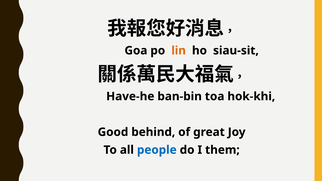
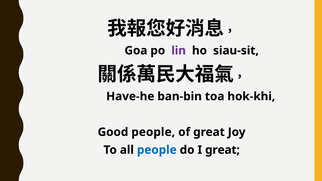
lin colour: orange -> purple
Good behind: behind -> people
I them: them -> great
